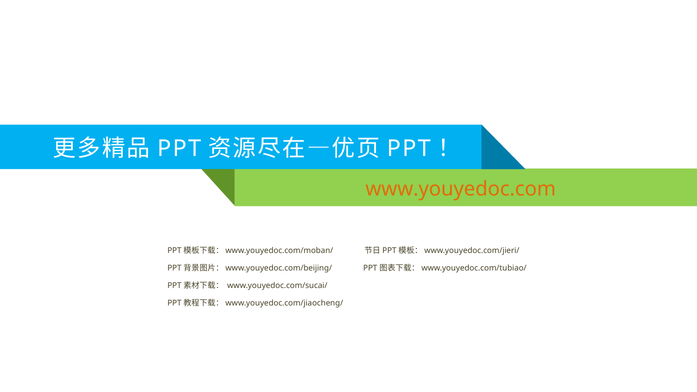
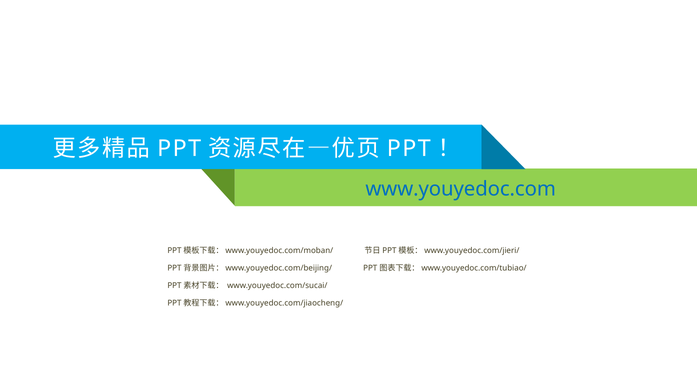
www.youyedoc.com colour: orange -> blue
